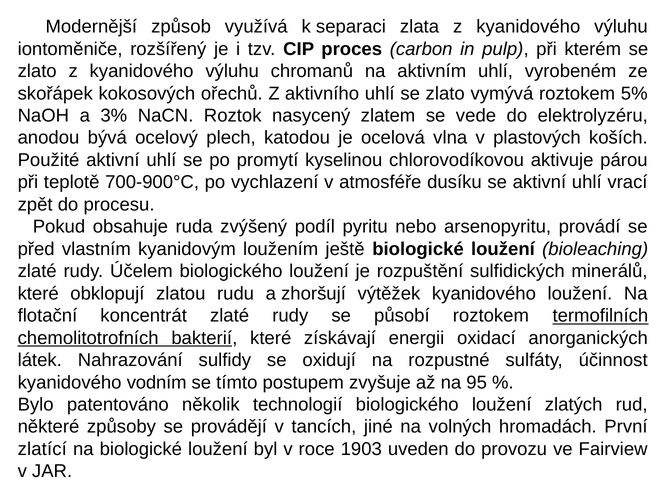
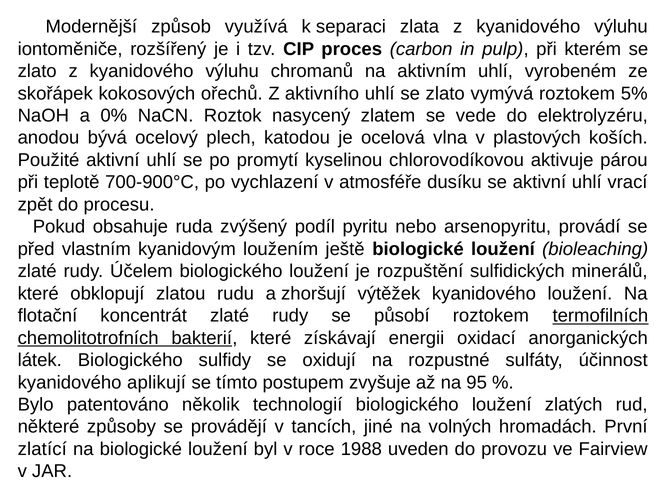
3%: 3% -> 0%
látek Nahrazování: Nahrazování -> Biologického
vodním: vodním -> aplikují
1903: 1903 -> 1988
